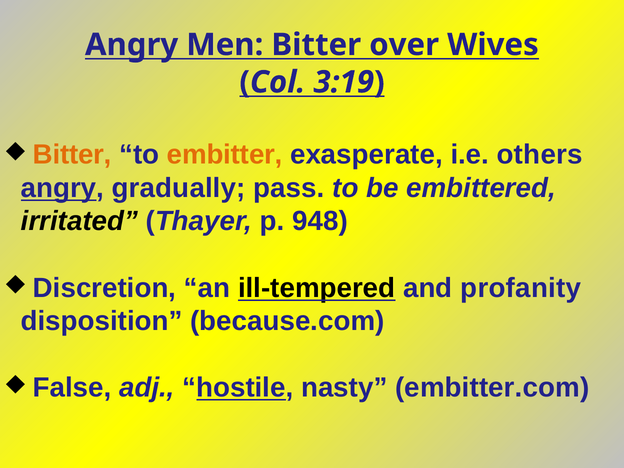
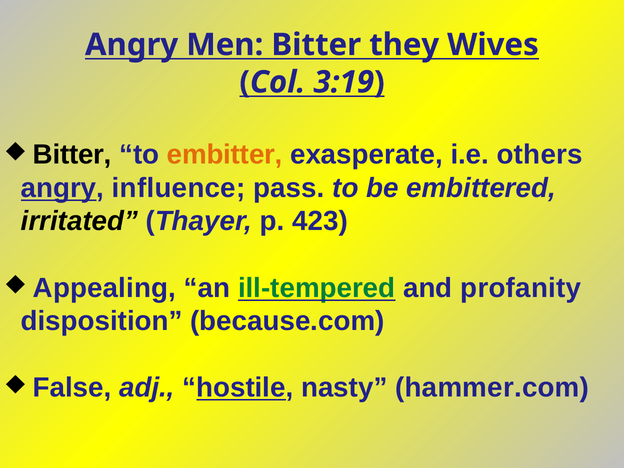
over: over -> they
Bitter at (72, 155) colour: orange -> black
gradually: gradually -> influence
948: 948 -> 423
Discretion: Discretion -> Appealing
ill-tempered colour: black -> green
embitter.com: embitter.com -> hammer.com
